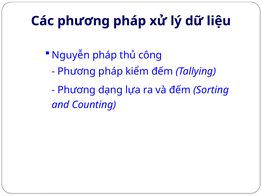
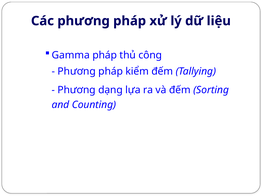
Nguyễn: Nguyễn -> Gamma
